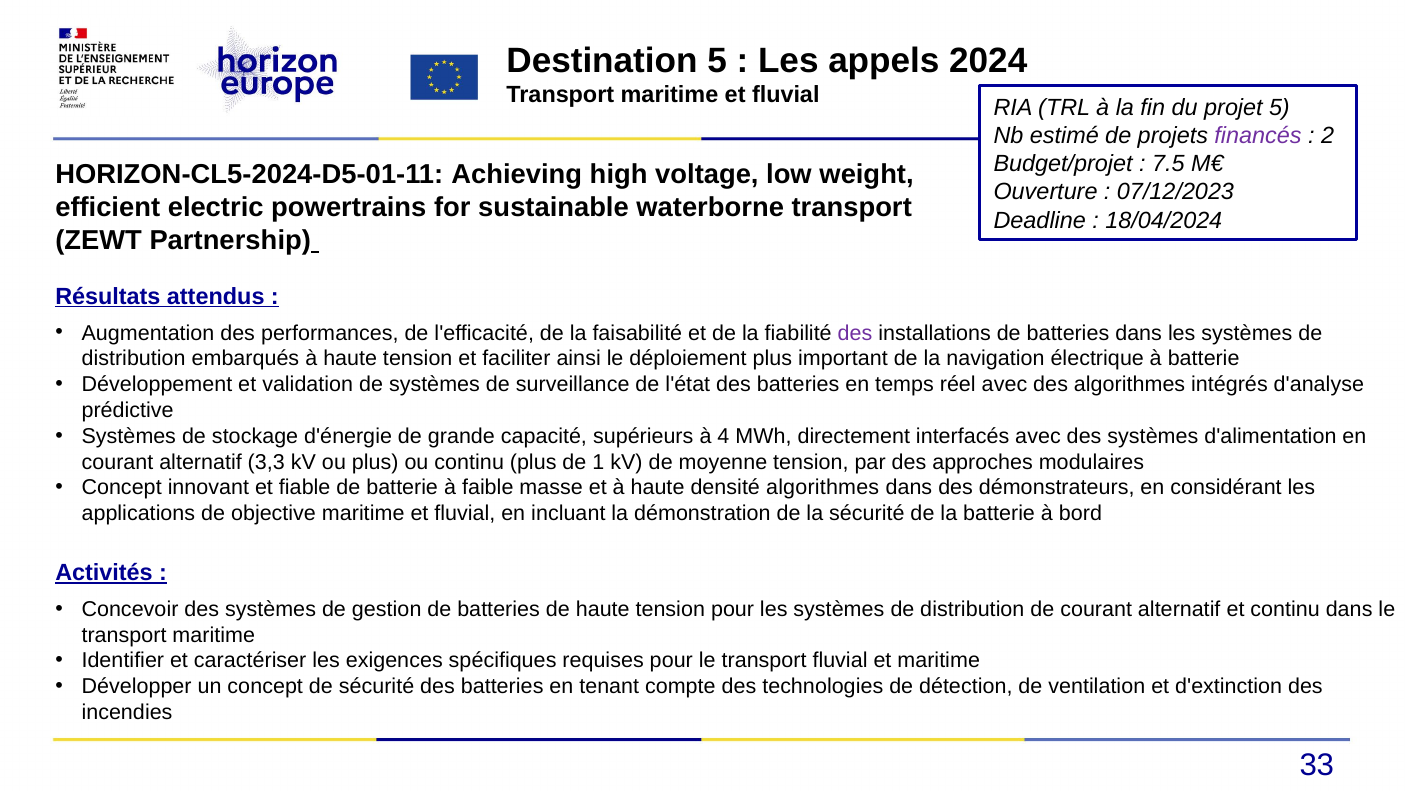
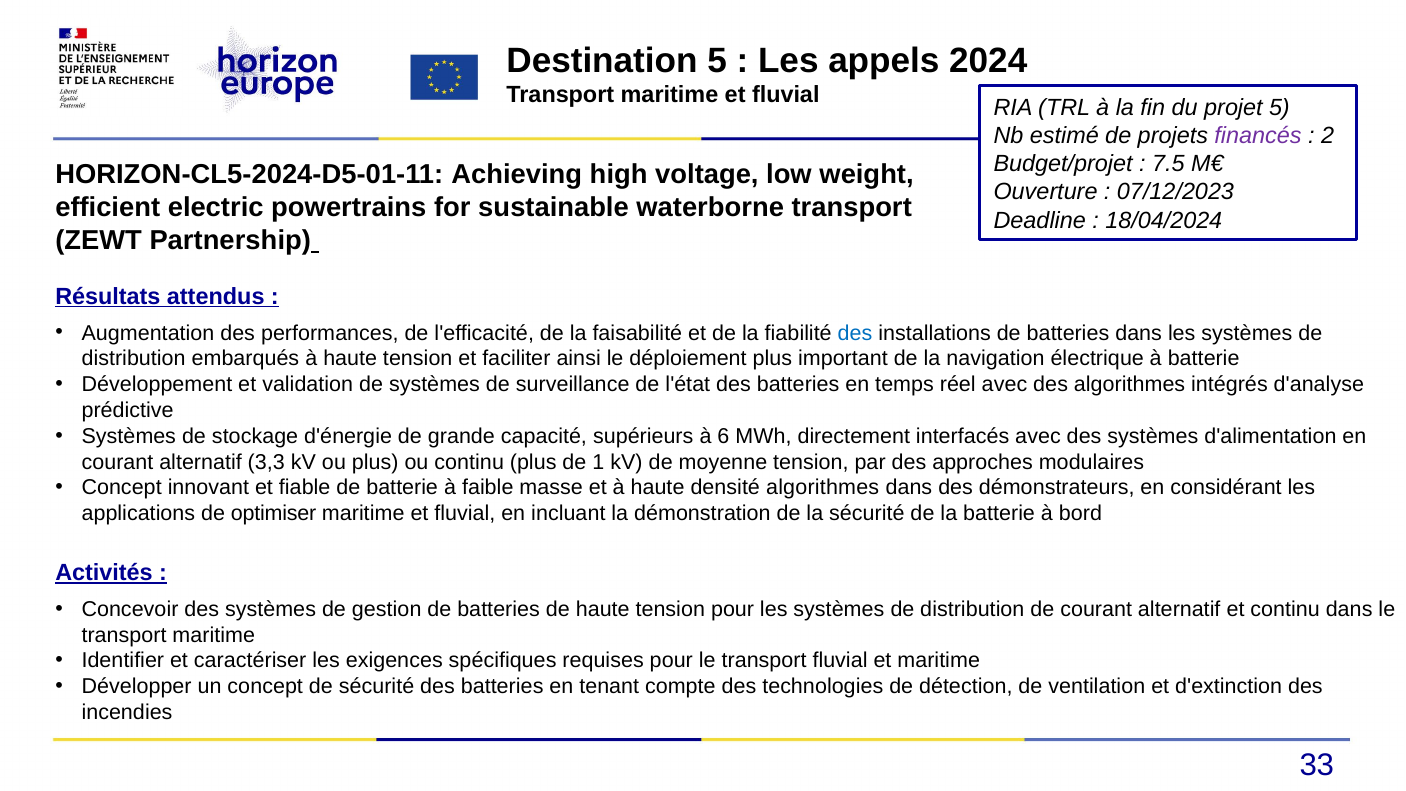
des at (855, 333) colour: purple -> blue
4: 4 -> 6
objective: objective -> optimiser
